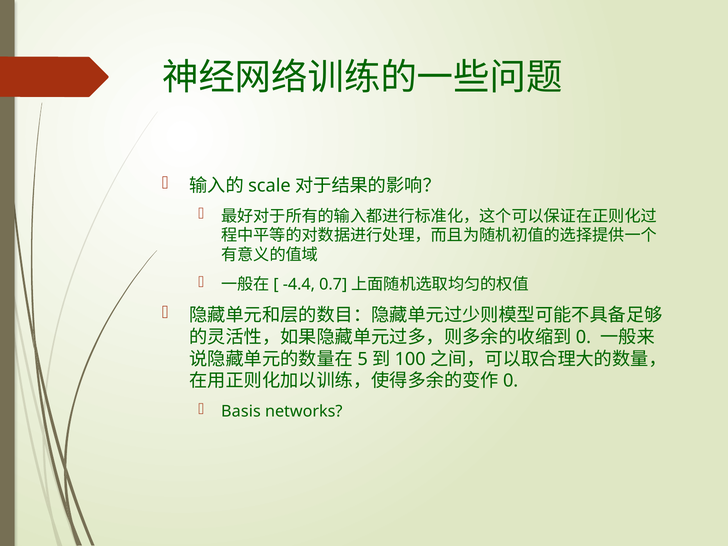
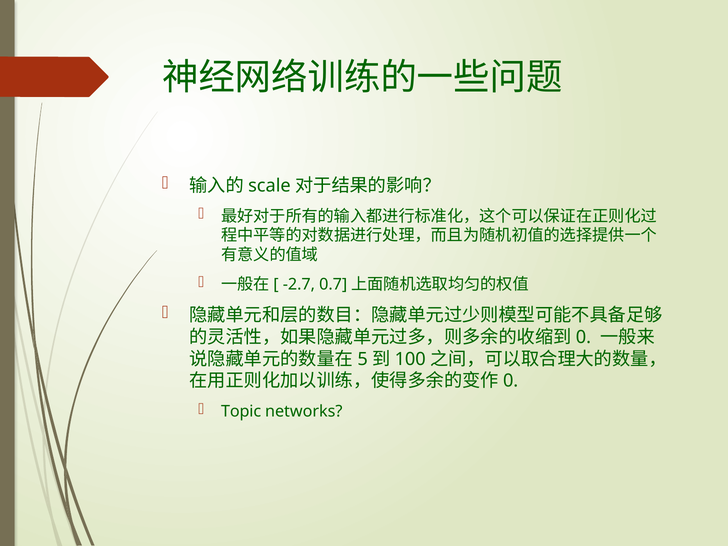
-4.4: -4.4 -> -2.7
Basis: Basis -> Topic
